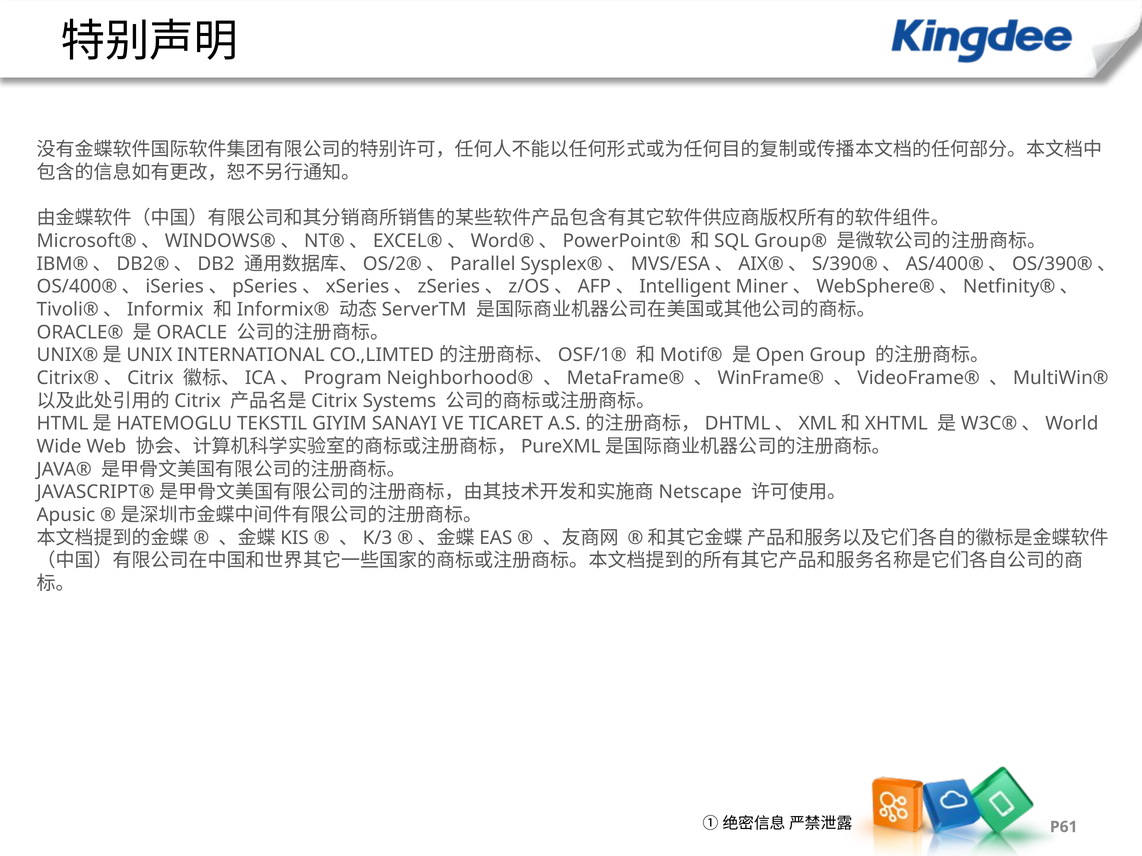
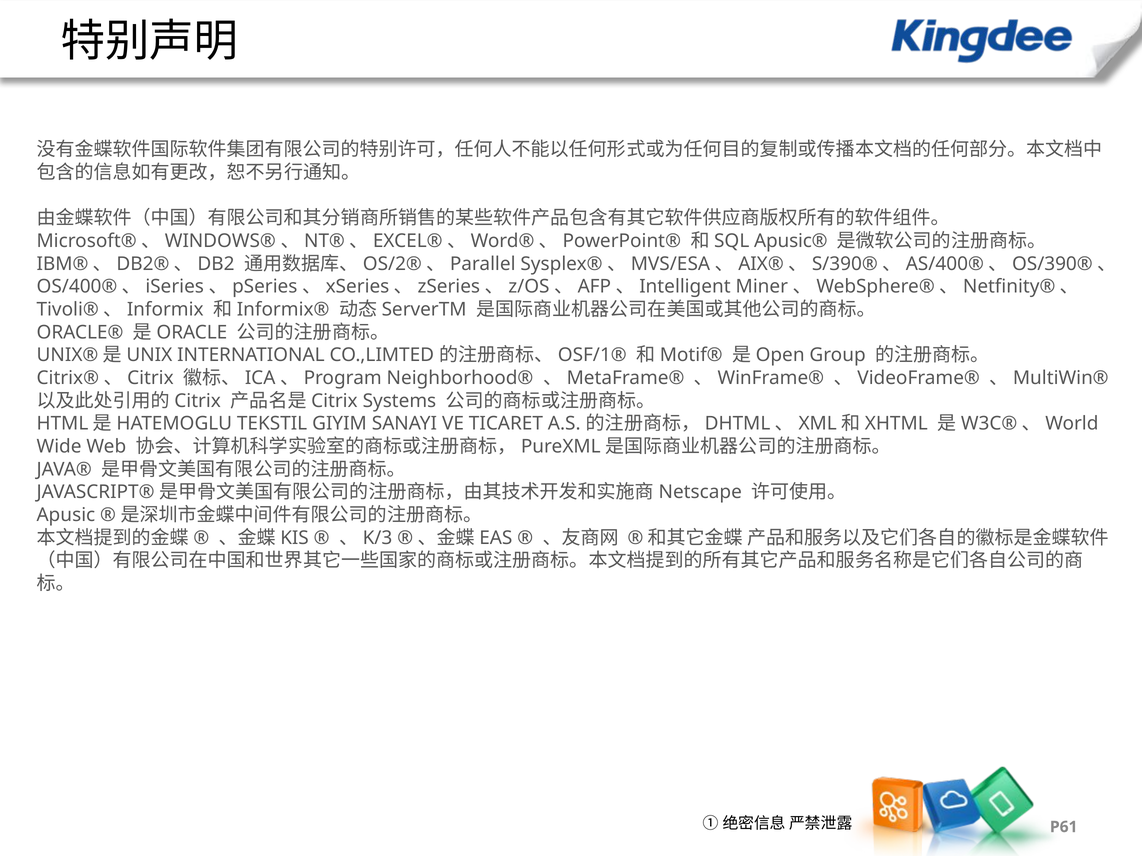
Group®: Group® -> Apusic®
